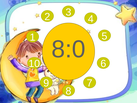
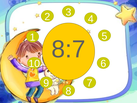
8:0: 8:0 -> 8:7
